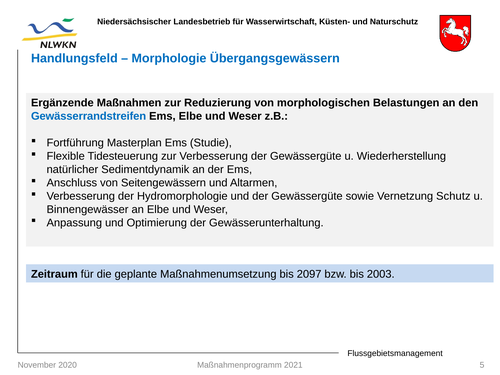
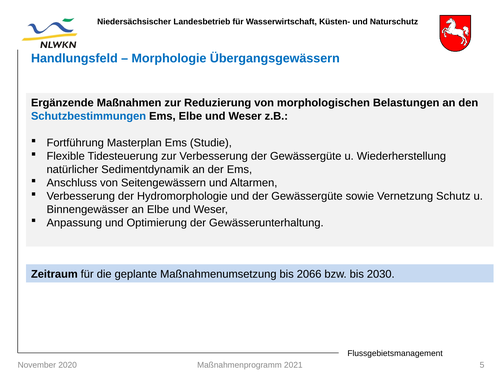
Gewässerrandstreifen: Gewässerrandstreifen -> Schutzbestimmungen
2097: 2097 -> 2066
2003: 2003 -> 2030
